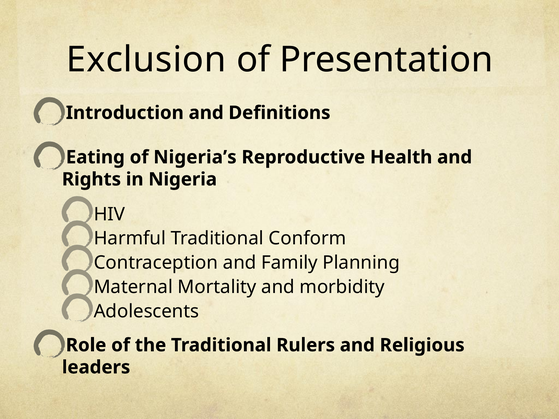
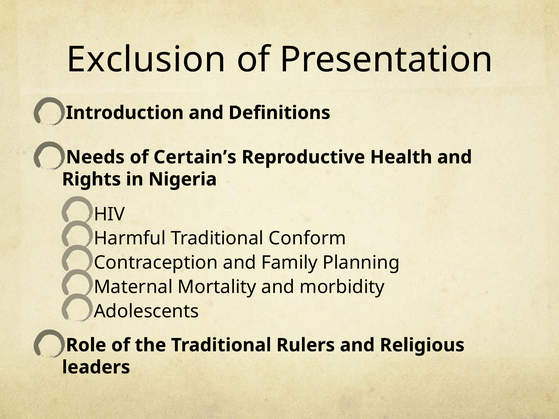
Eating: Eating -> Needs
Nigeria’s: Nigeria’s -> Certain’s
